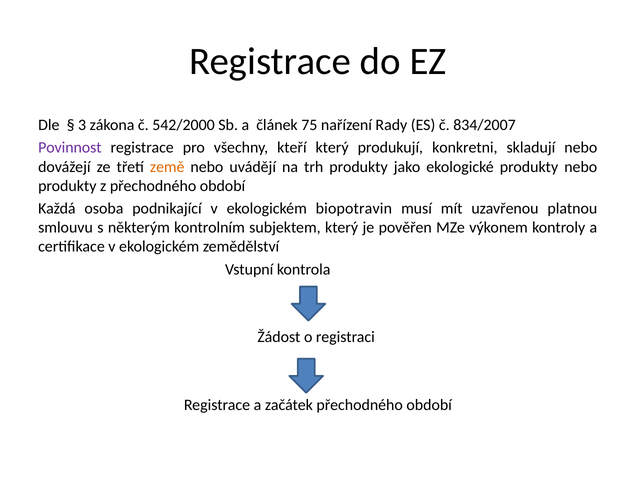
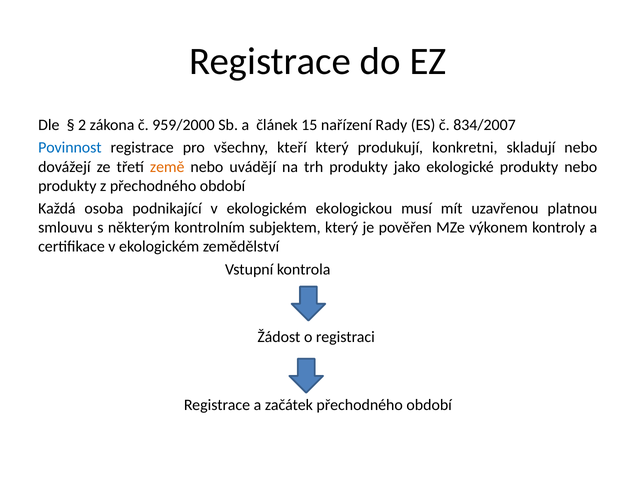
3: 3 -> 2
542/2000: 542/2000 -> 959/2000
75: 75 -> 15
Povinnost colour: purple -> blue
biopotravin: biopotravin -> ekologickou
